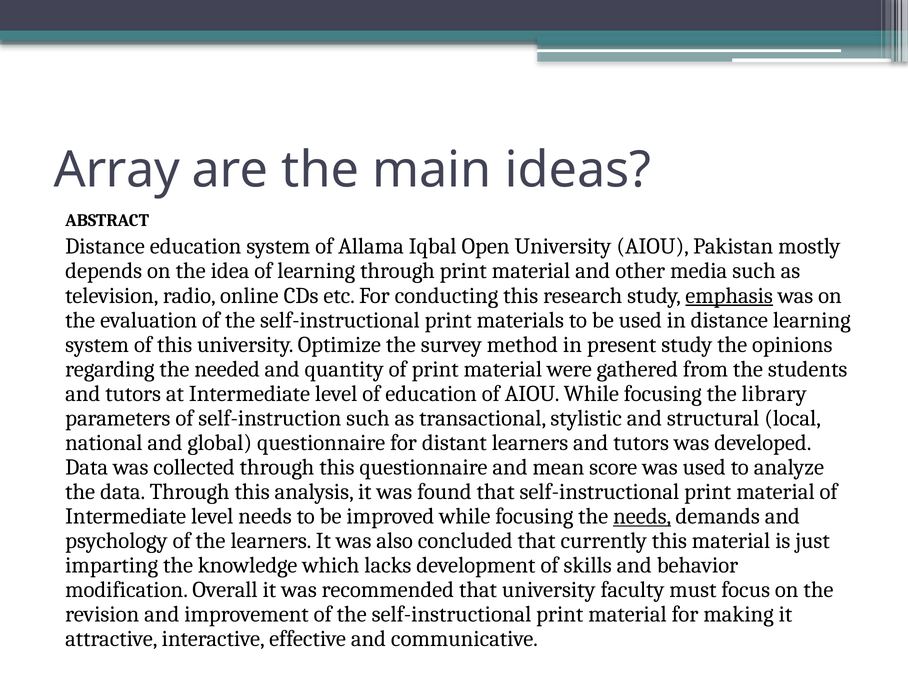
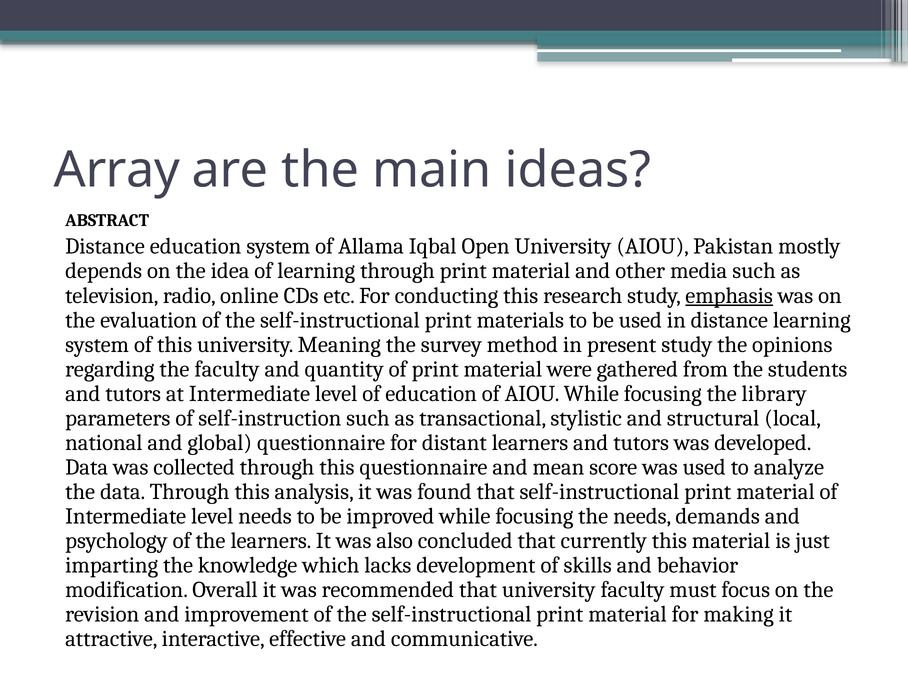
Optimize: Optimize -> Meaning
the needed: needed -> faculty
needs at (642, 516) underline: present -> none
